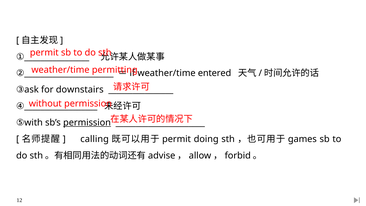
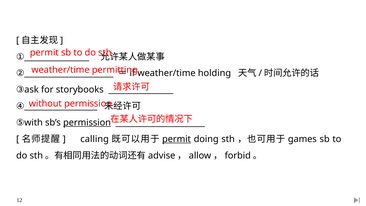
entered: entered -> holding
downstairs: downstairs -> storybooks
permit at (177, 139) underline: none -> present
